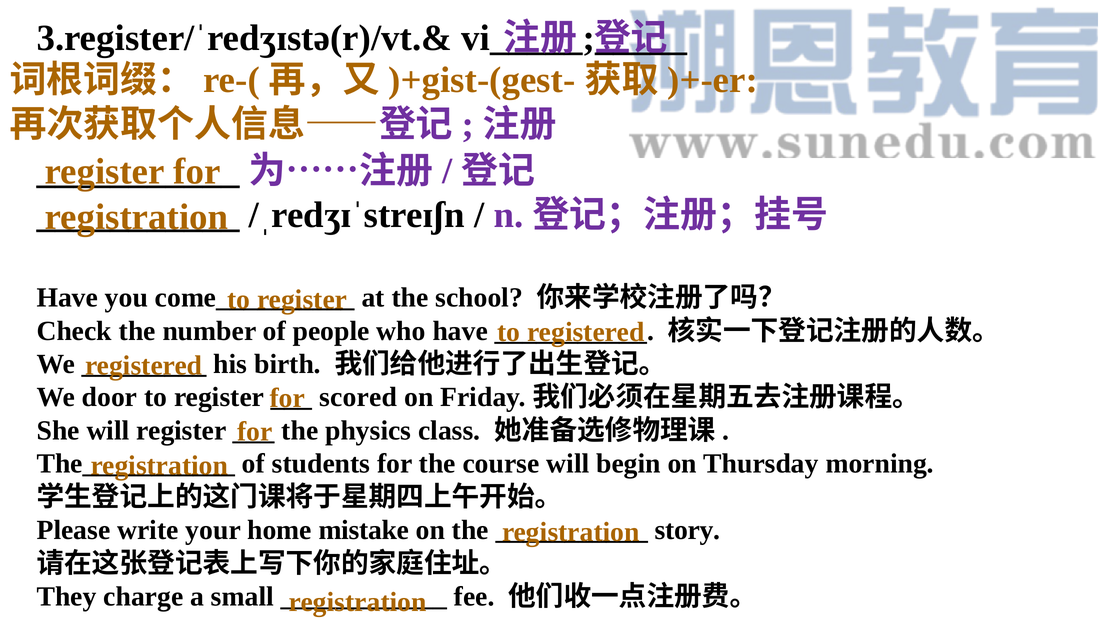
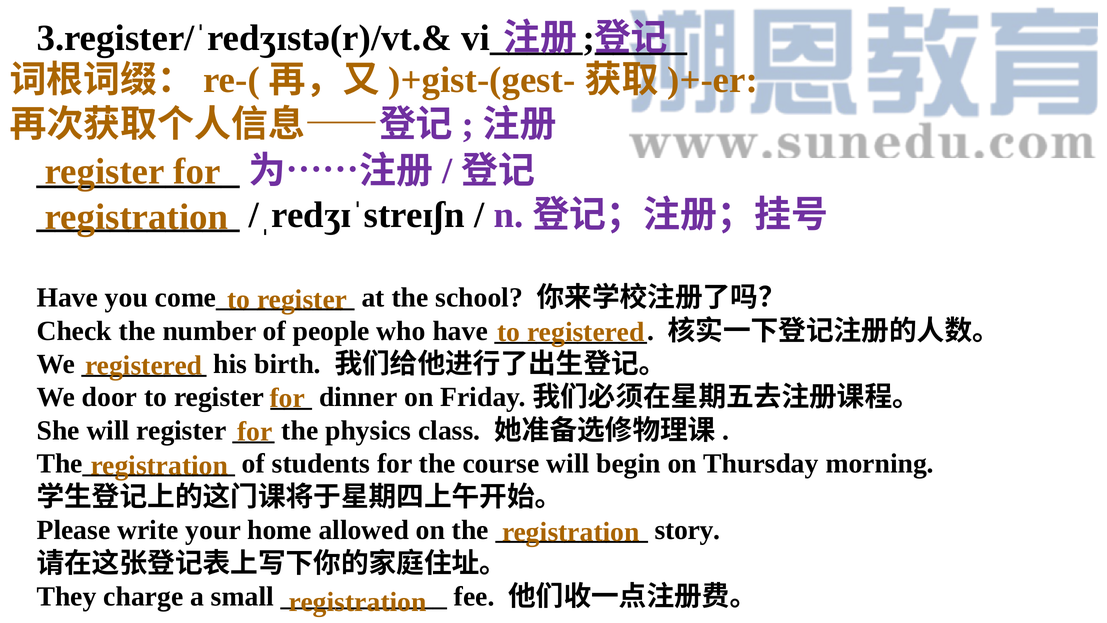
scored: scored -> dinner
mistake: mistake -> allowed
